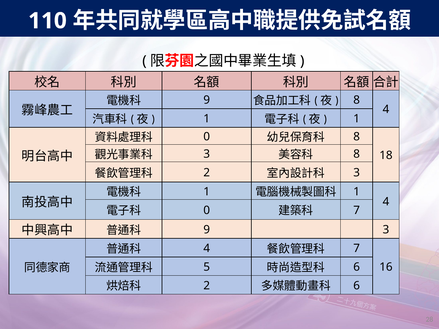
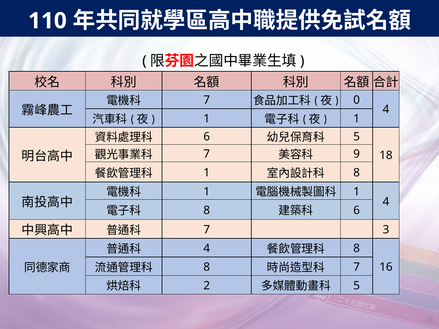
9 at (207, 100): 9 -> 7
8 at (357, 100): 8 -> 0
0 at (207, 137): 0 -> 6
8 at (357, 137): 8 -> 5
3 at (207, 154): 3 -> 7
8 at (357, 154): 8 -> 9
2 at (207, 173): 2 -> 1
3 at (357, 173): 3 -> 8
0 at (207, 210): 0 -> 8
7 at (357, 210): 7 -> 6
9 at (207, 230): 9 -> 7
7 at (357, 249): 7 -> 8
5 at (207, 267): 5 -> 8
6 at (357, 267): 6 -> 7
6 at (357, 286): 6 -> 5
